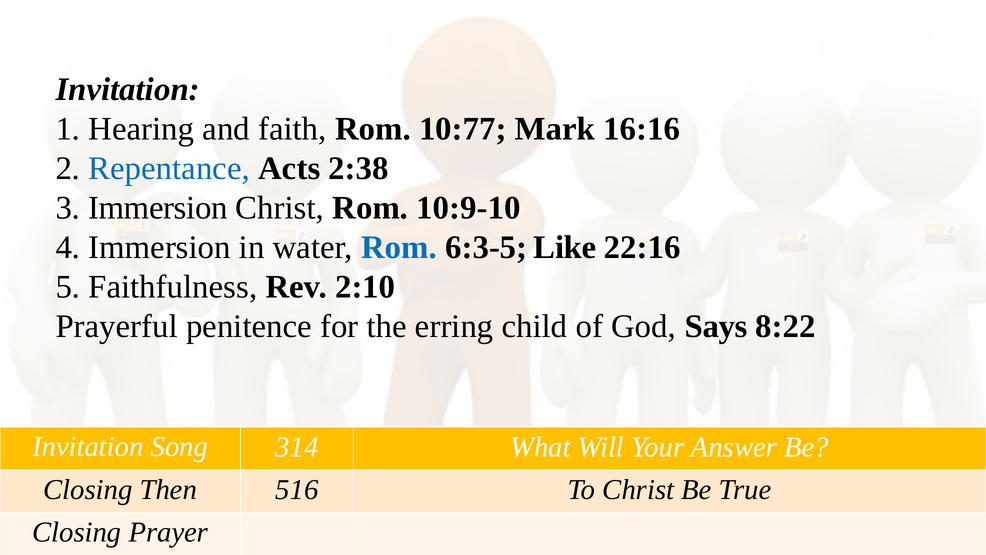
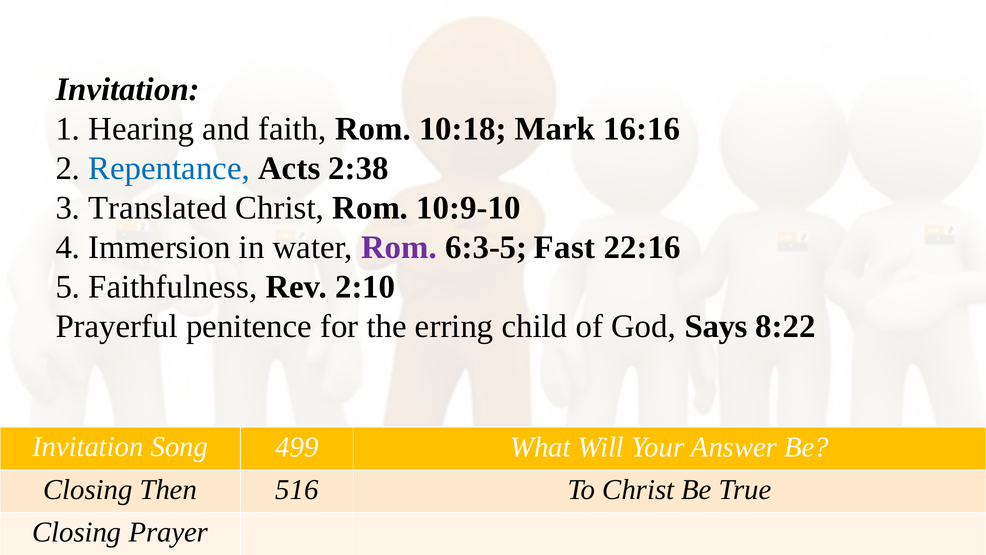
10:77: 10:77 -> 10:18
3 Immersion: Immersion -> Translated
Rom at (399, 247) colour: blue -> purple
Like: Like -> Fast
314: 314 -> 499
